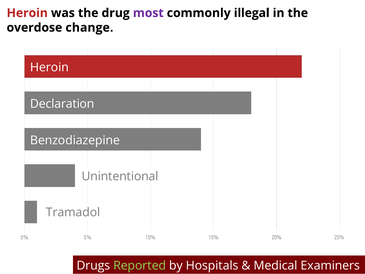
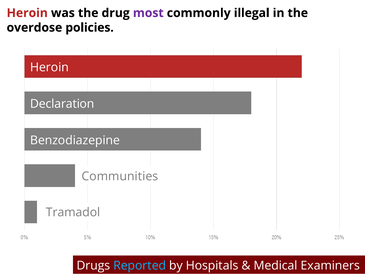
change: change -> policies
Unintentional: Unintentional -> Communities
Reported colour: light green -> light blue
